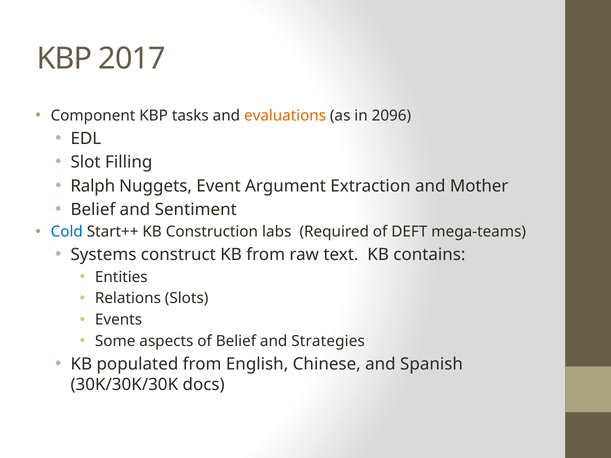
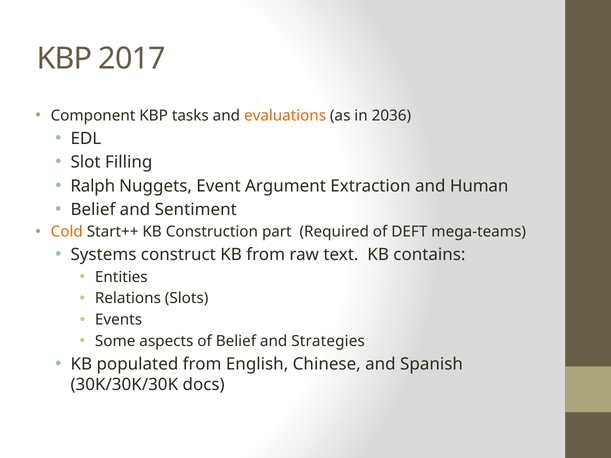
2096: 2096 -> 2036
Mother: Mother -> Human
Cold colour: blue -> orange
labs: labs -> part
